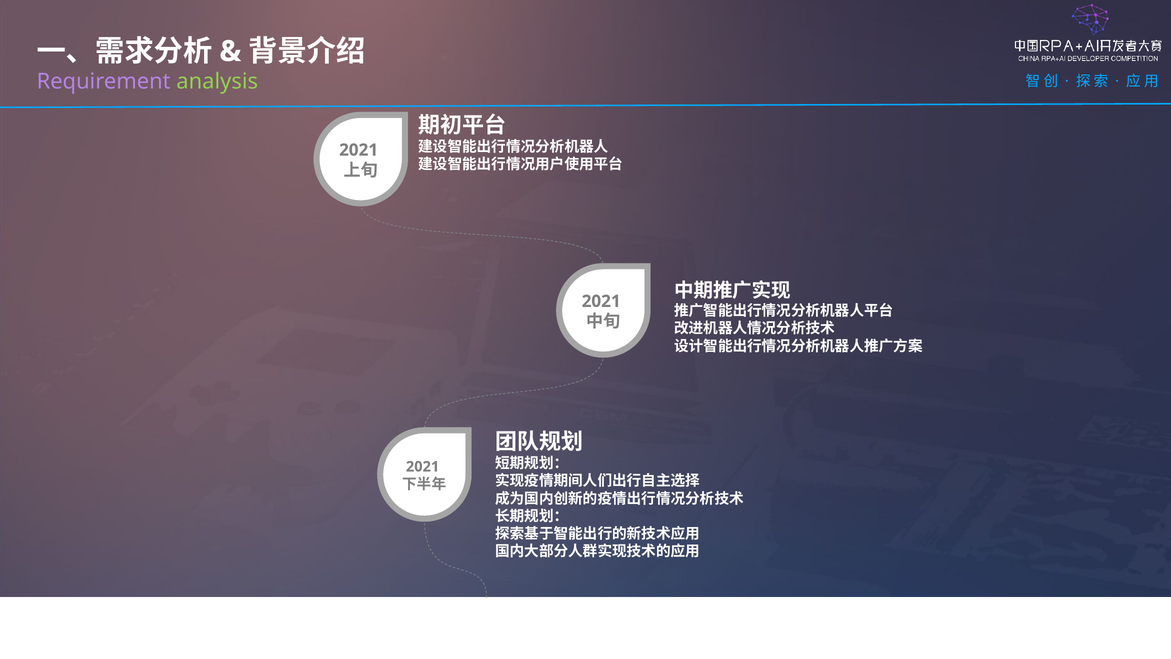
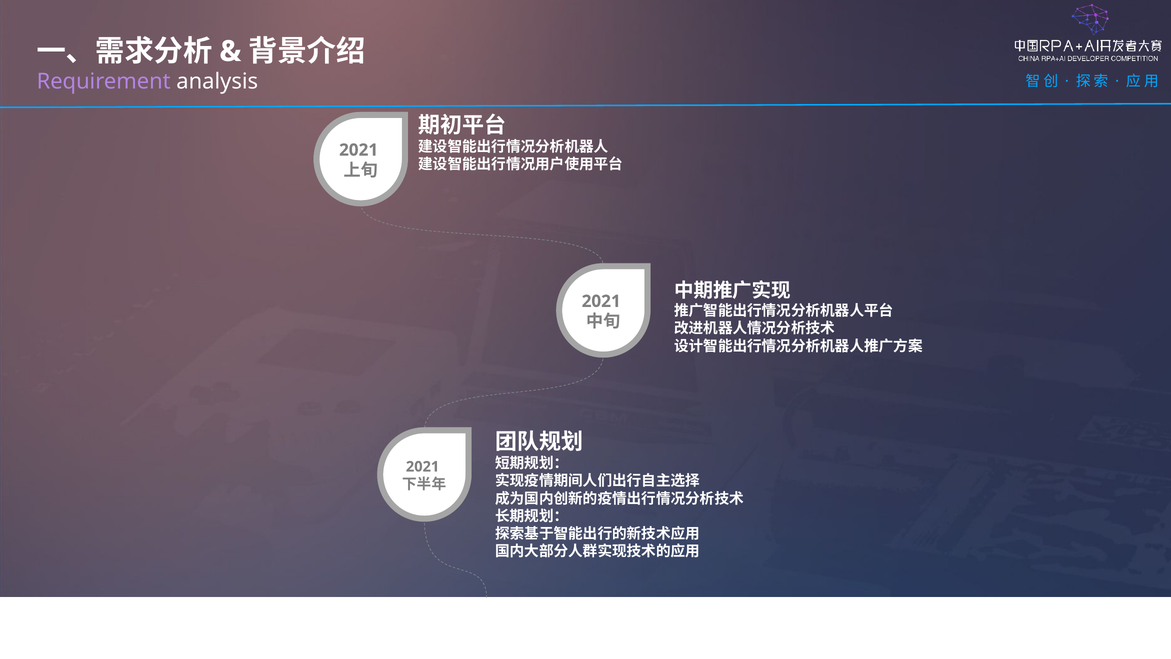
analysis colour: light green -> white
